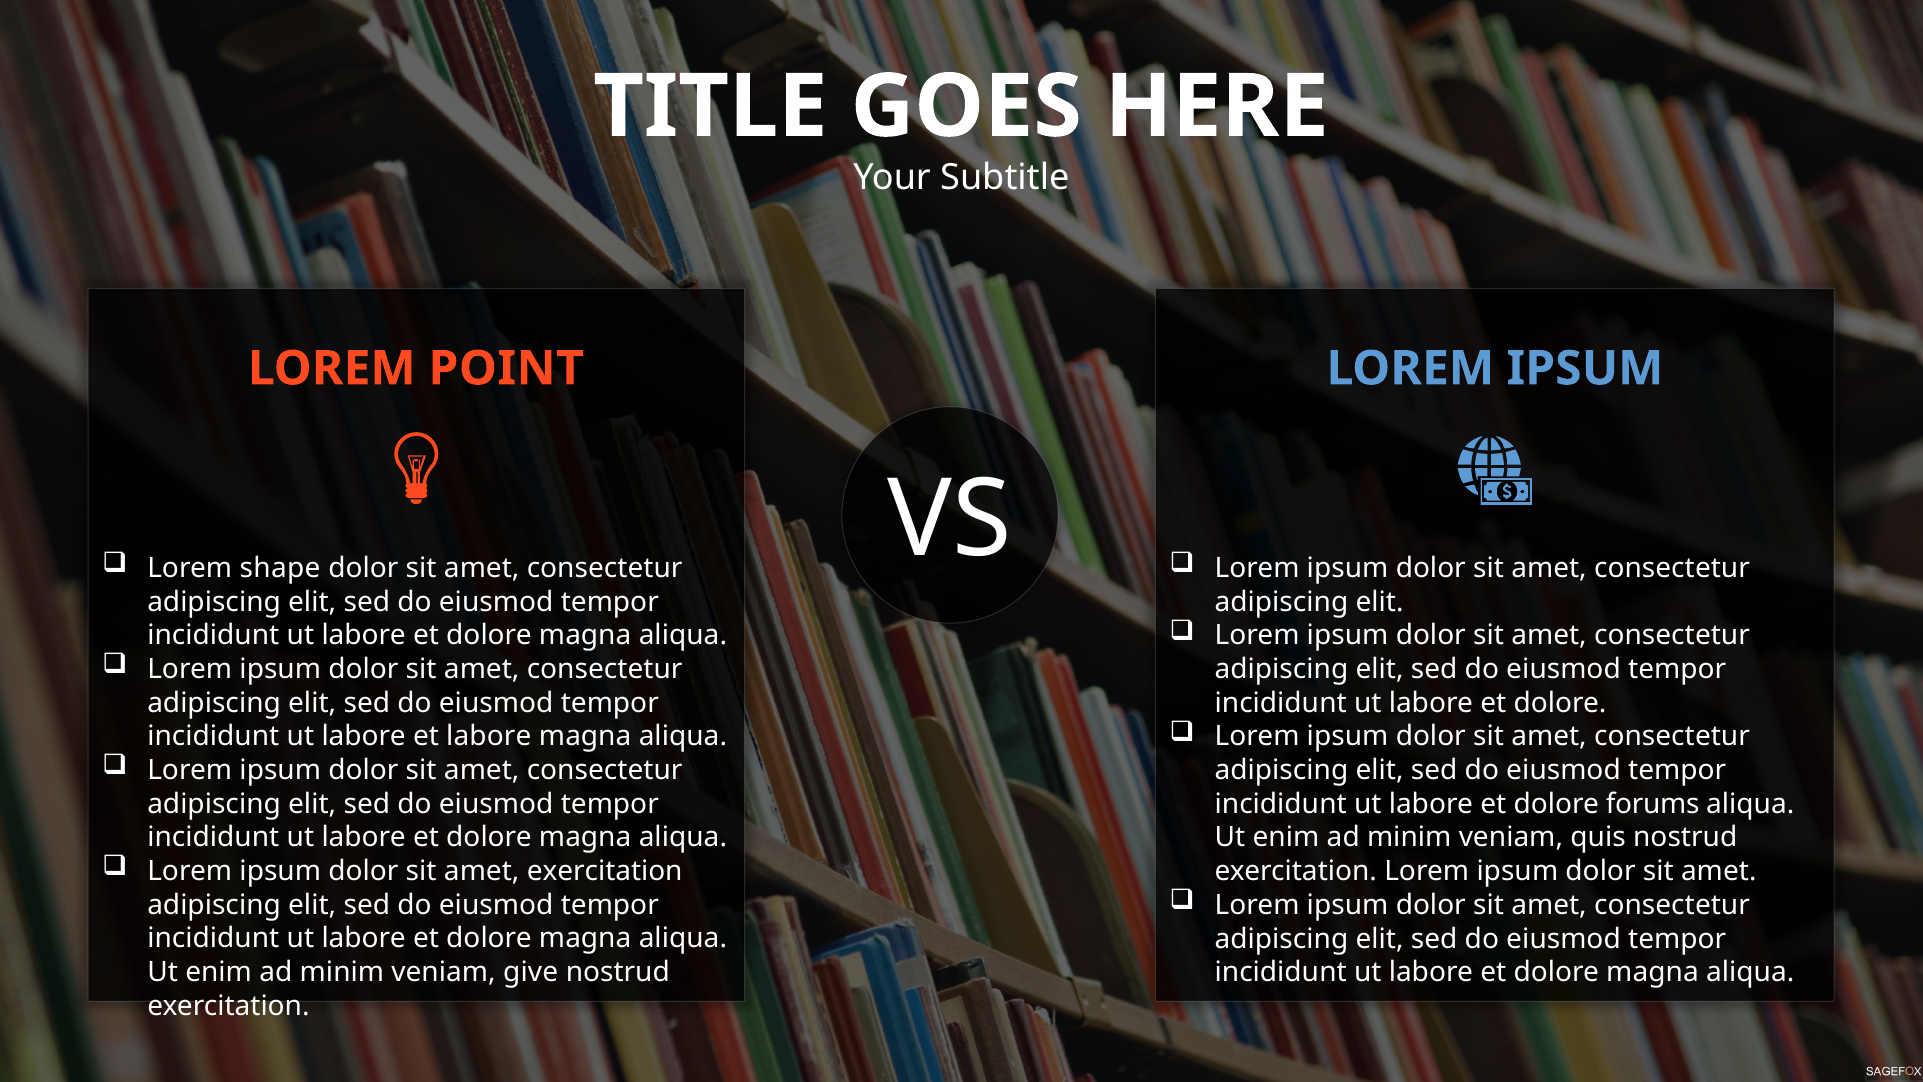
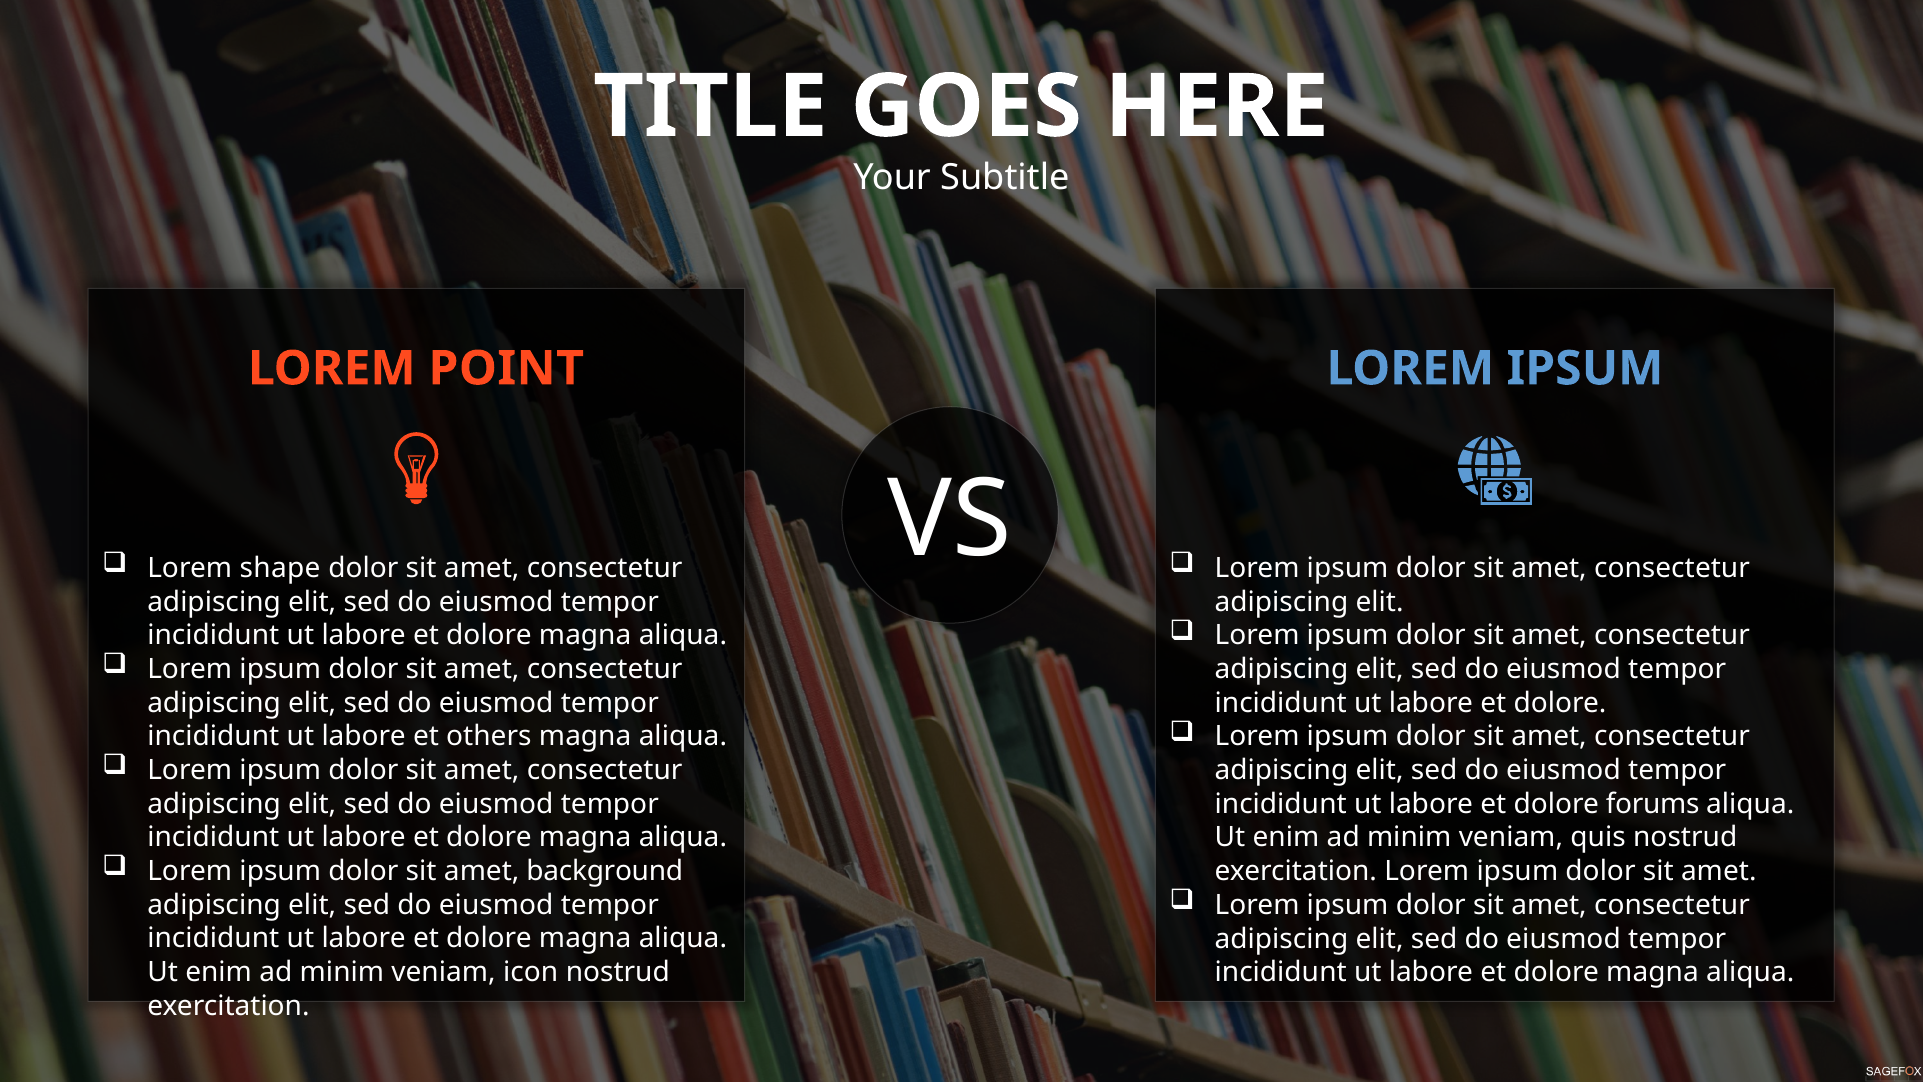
et labore: labore -> others
amet exercitation: exercitation -> background
give: give -> icon
